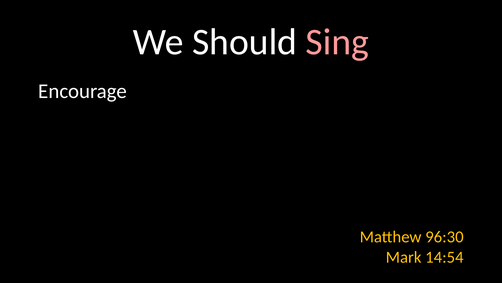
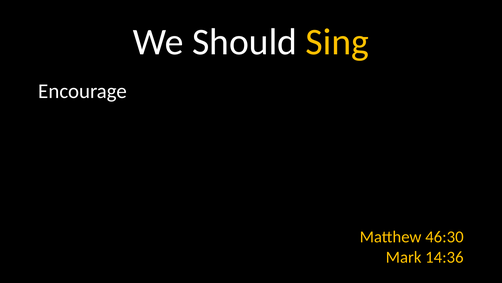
Sing colour: pink -> yellow
96:30: 96:30 -> 46:30
14:54: 14:54 -> 14:36
